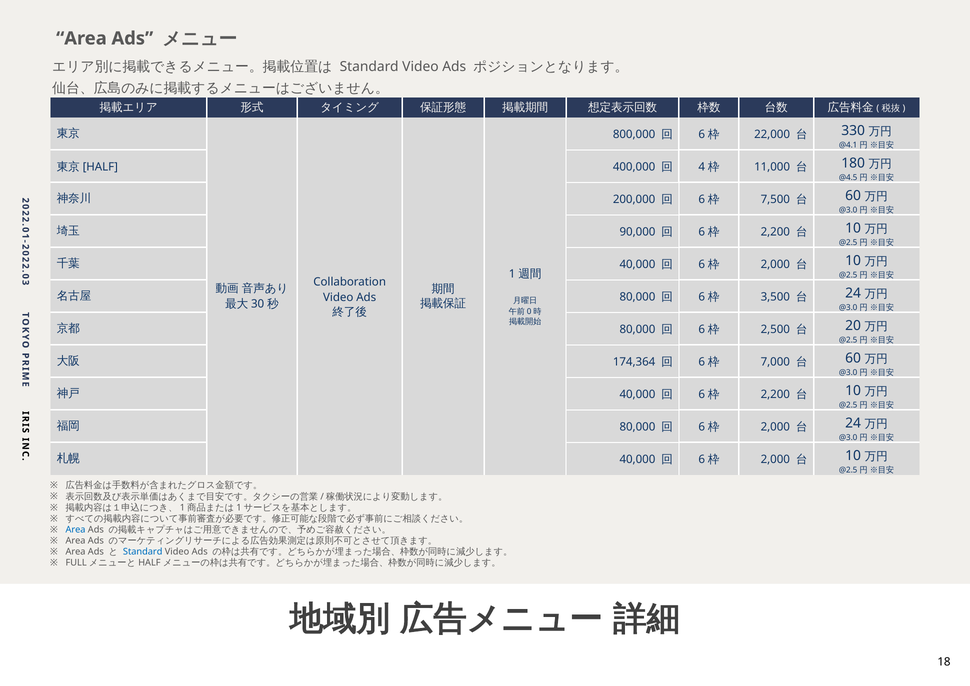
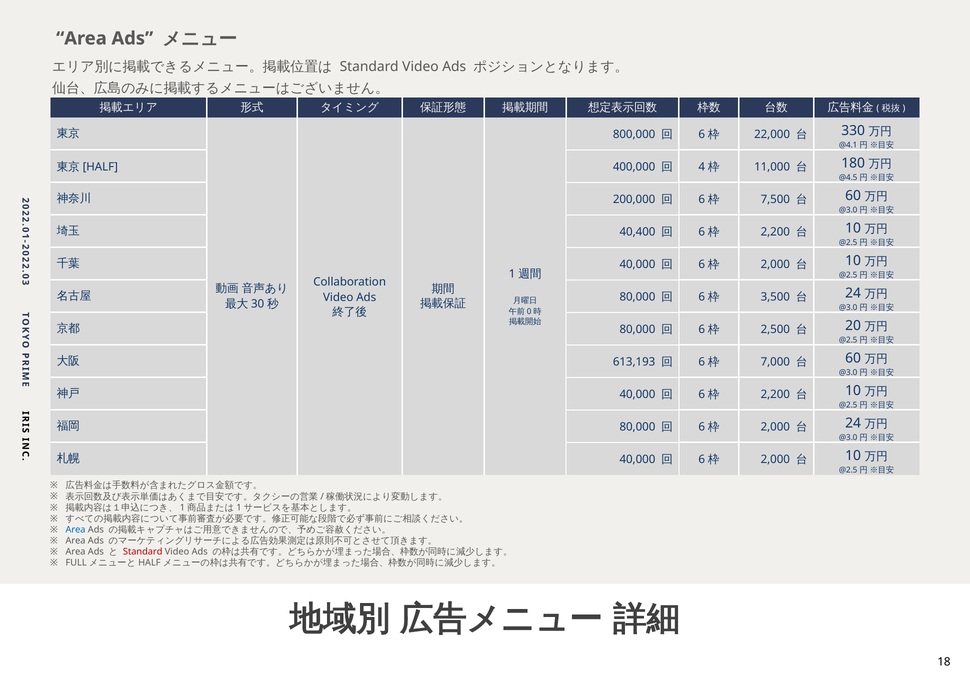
90,000: 90,000 -> 40,400
174,364: 174,364 -> 613,193
Standard at (143, 552) colour: blue -> red
